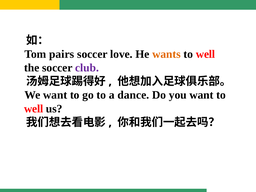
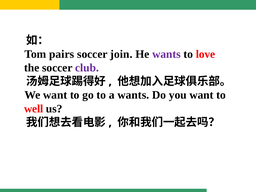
love: love -> join
wants at (166, 54) colour: orange -> purple
well at (206, 54): well -> love
a dance: dance -> wants
